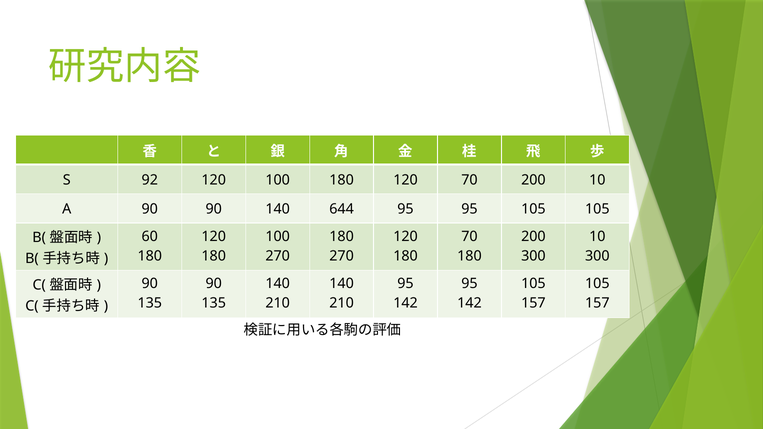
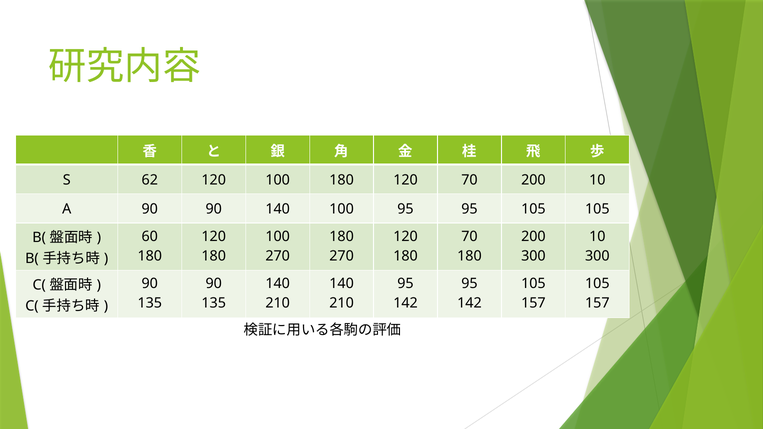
92: 92 -> 62
140 644: 644 -> 100
